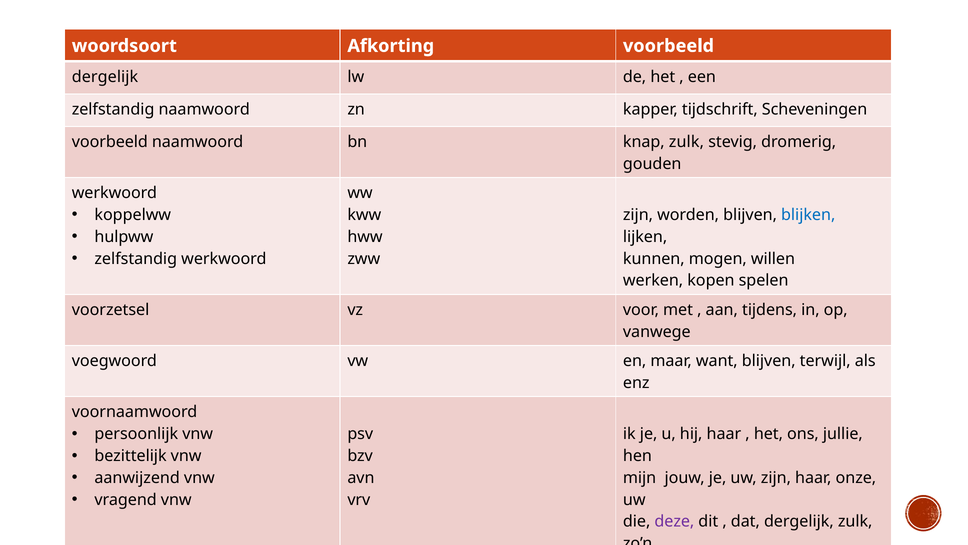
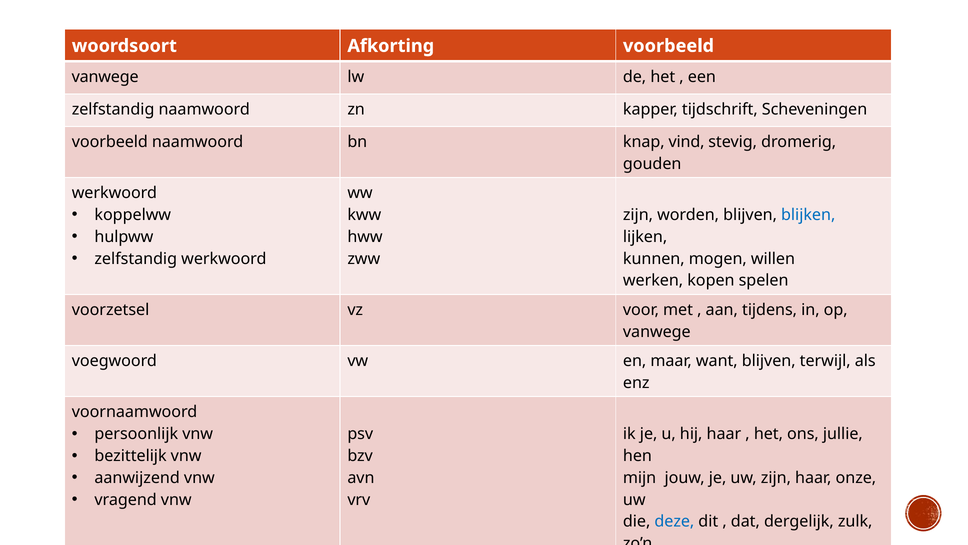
dergelijk at (105, 77): dergelijk -> vanwege
knap zulk: zulk -> vind
deze colour: purple -> blue
